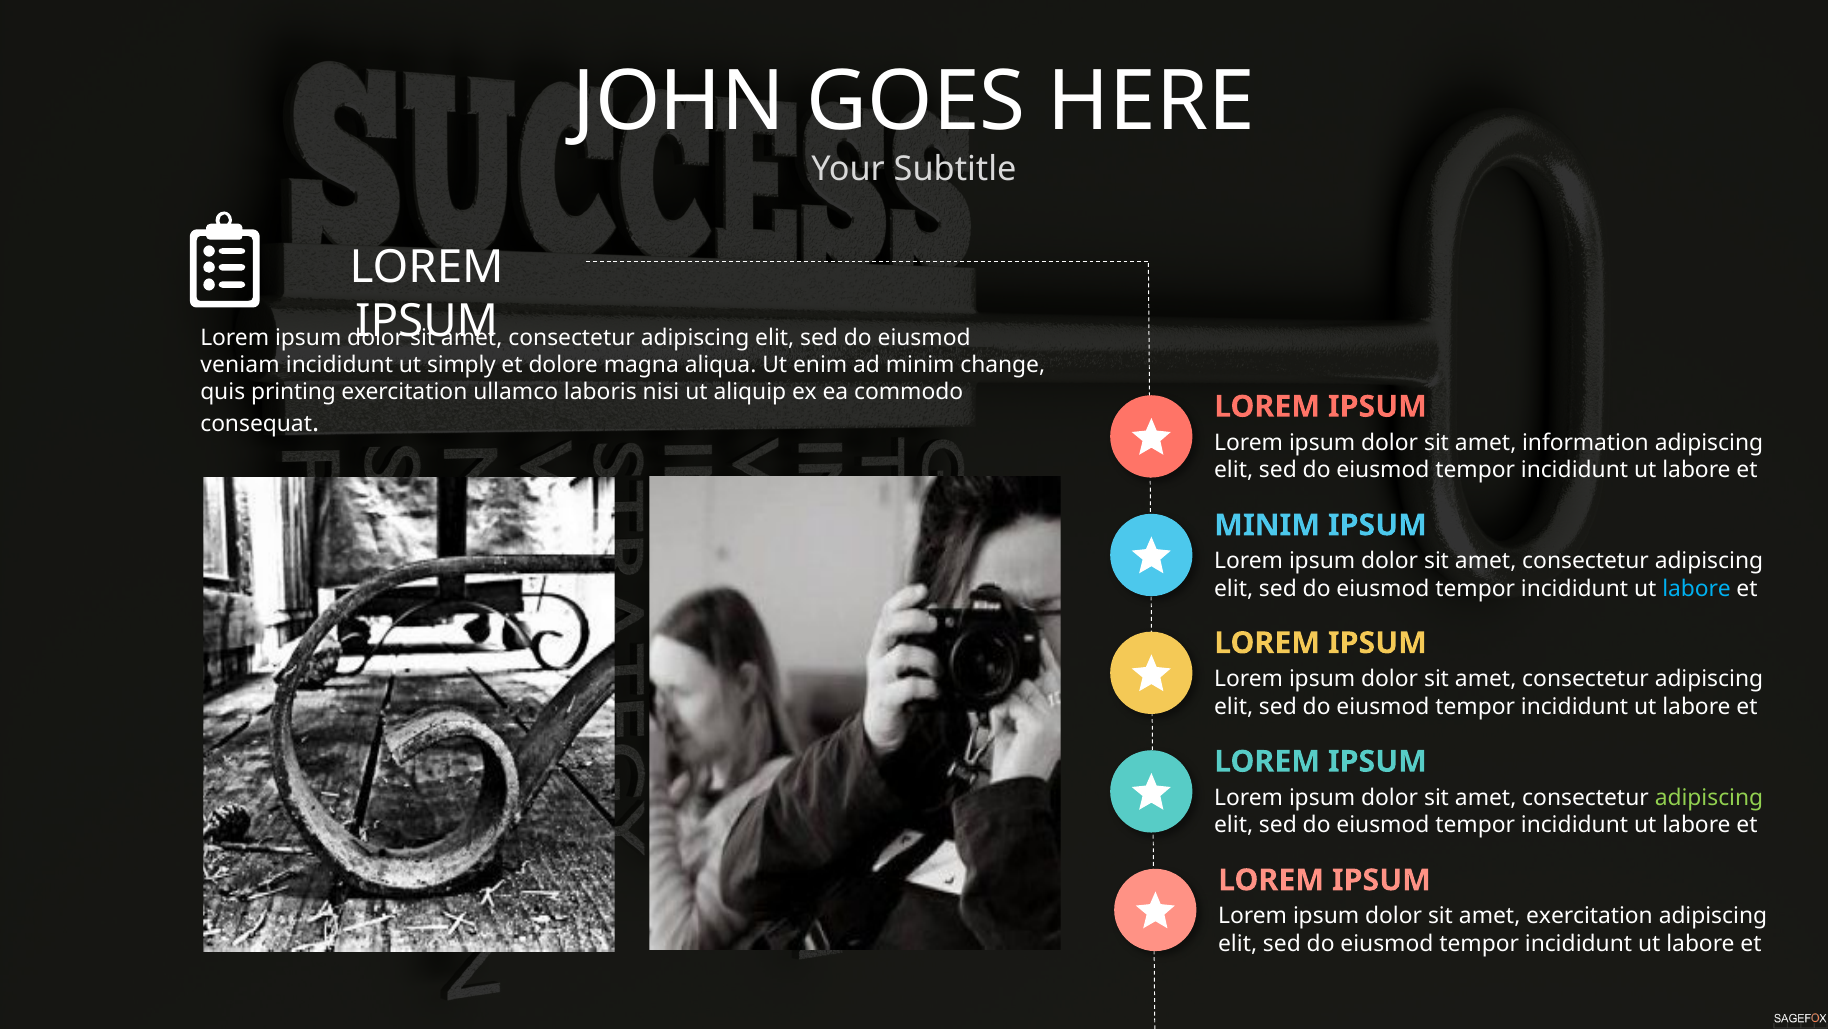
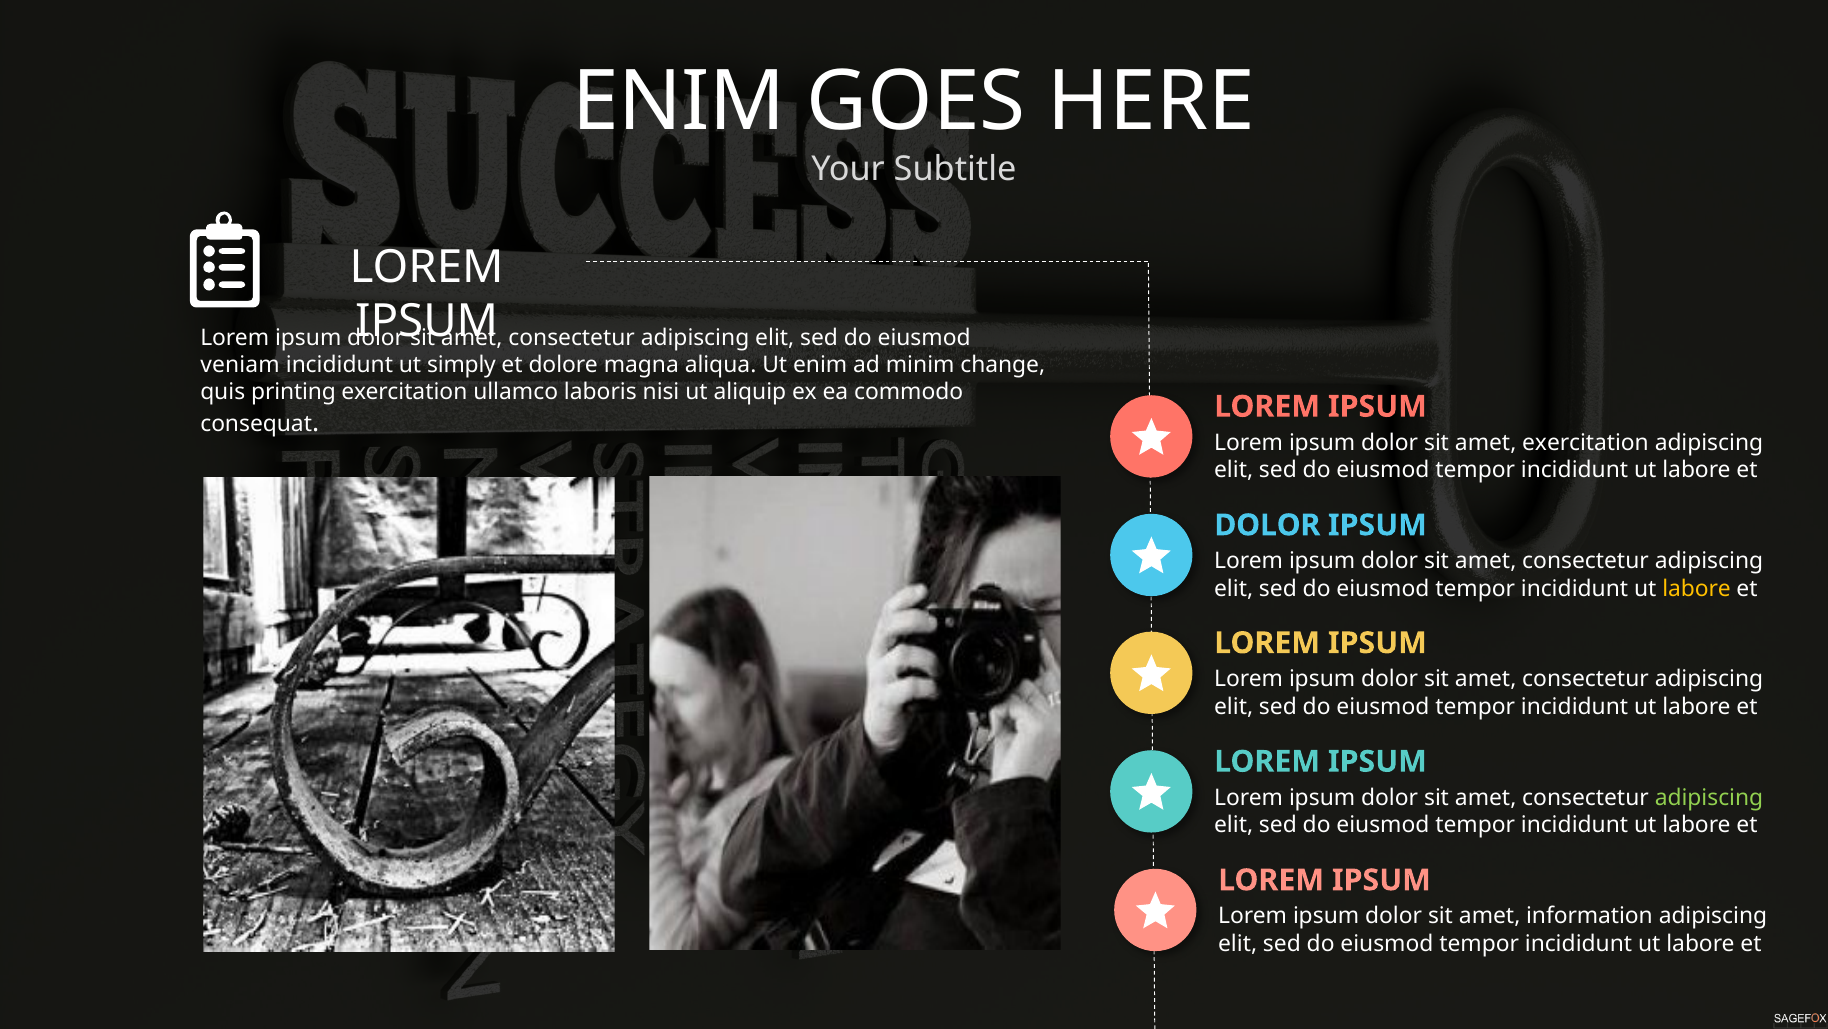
JOHN at (679, 102): JOHN -> ENIM
amet information: information -> exercitation
MINIM at (1267, 525): MINIM -> DOLOR
labore at (1697, 588) colour: light blue -> yellow
amet exercitation: exercitation -> information
